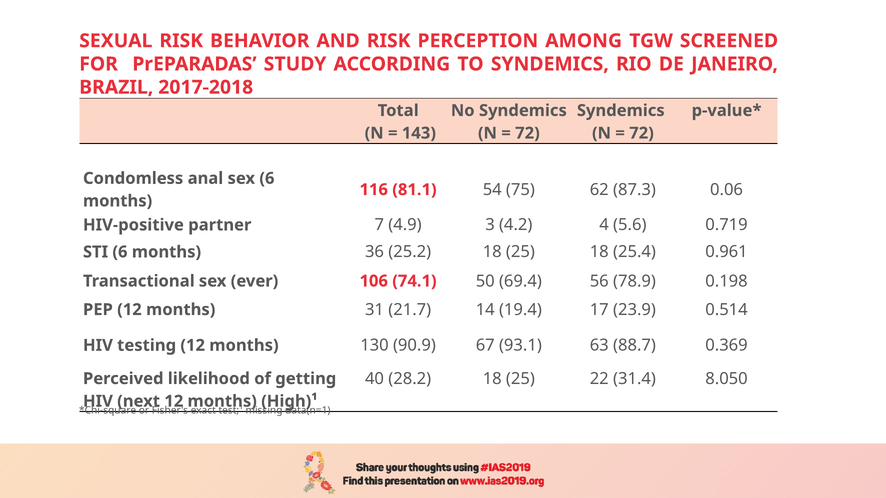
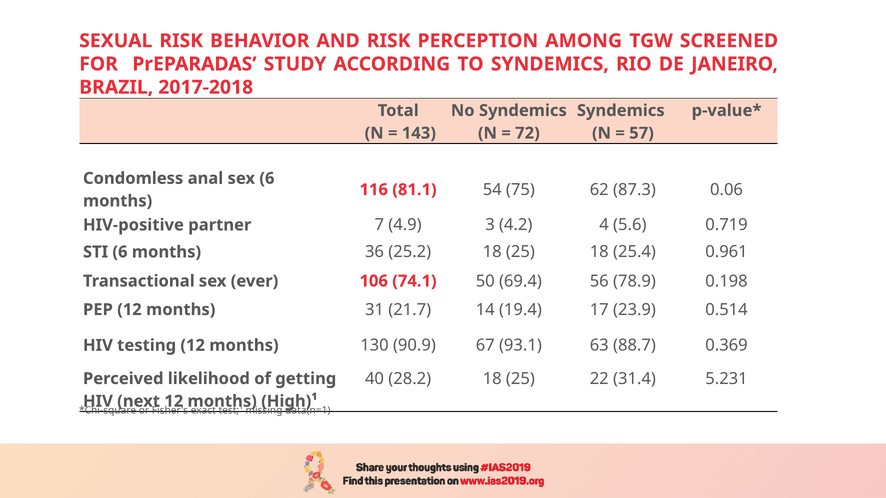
72 at (642, 133): 72 -> 57
8.050: 8.050 -> 5.231
